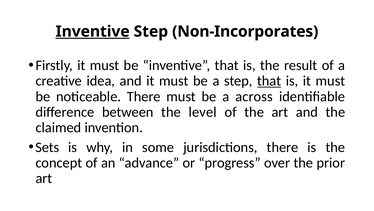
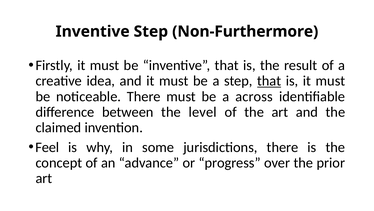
Inventive at (93, 31) underline: present -> none
Non-Incorporates: Non-Incorporates -> Non-Furthermore
Sets: Sets -> Feel
